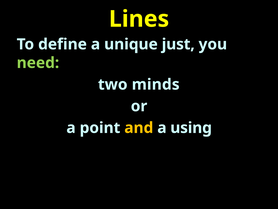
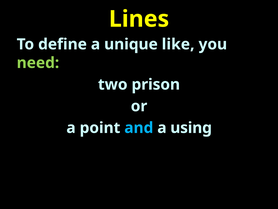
just: just -> like
minds: minds -> prison
and colour: yellow -> light blue
